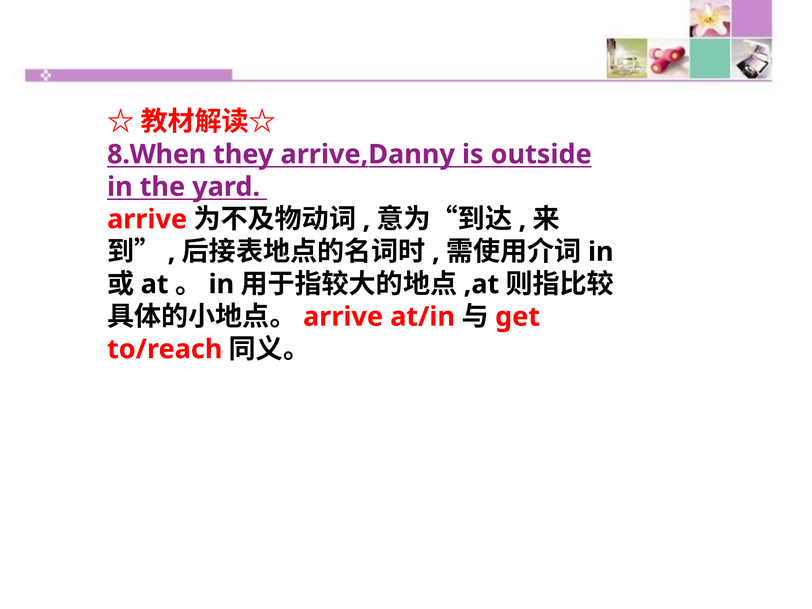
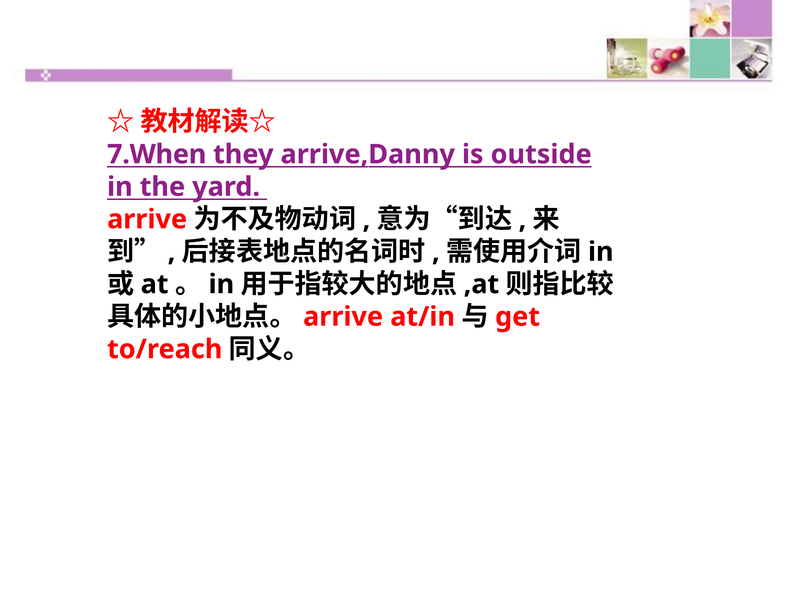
8.When: 8.When -> 7.When
